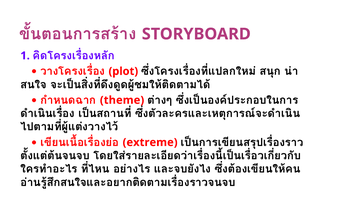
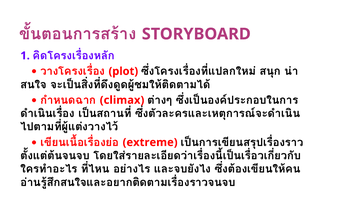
theme: theme -> climax
